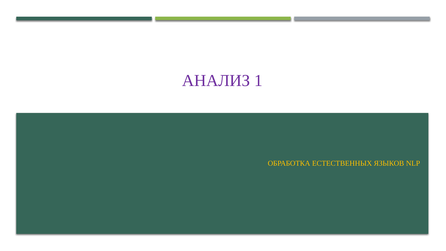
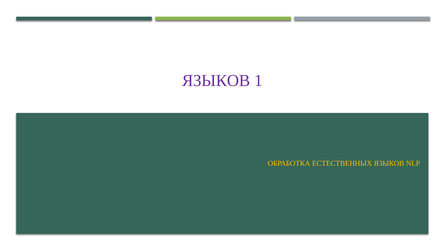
АНАЛИЗ at (216, 81): АНАЛИЗ -> ЯЗЫКОВ
